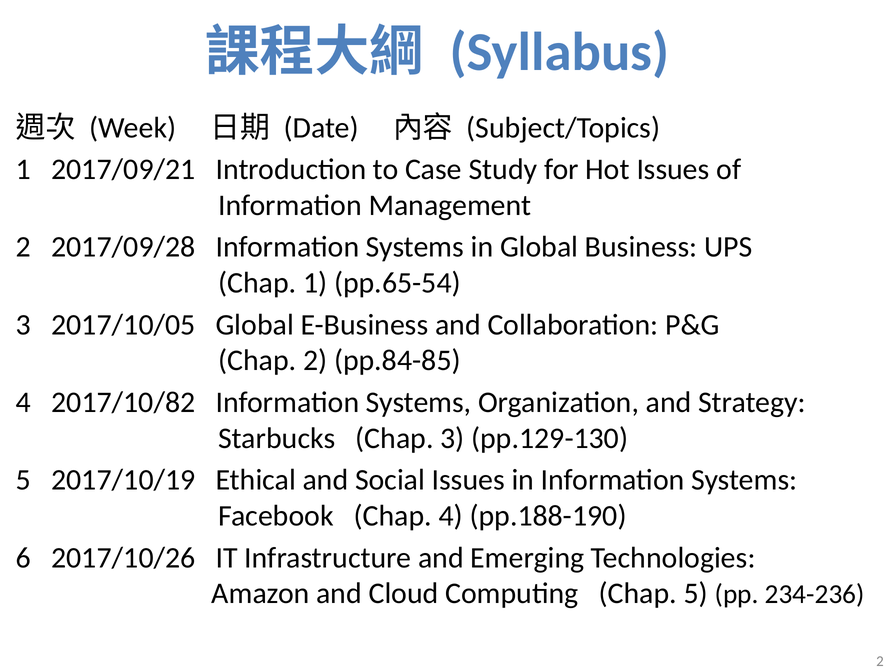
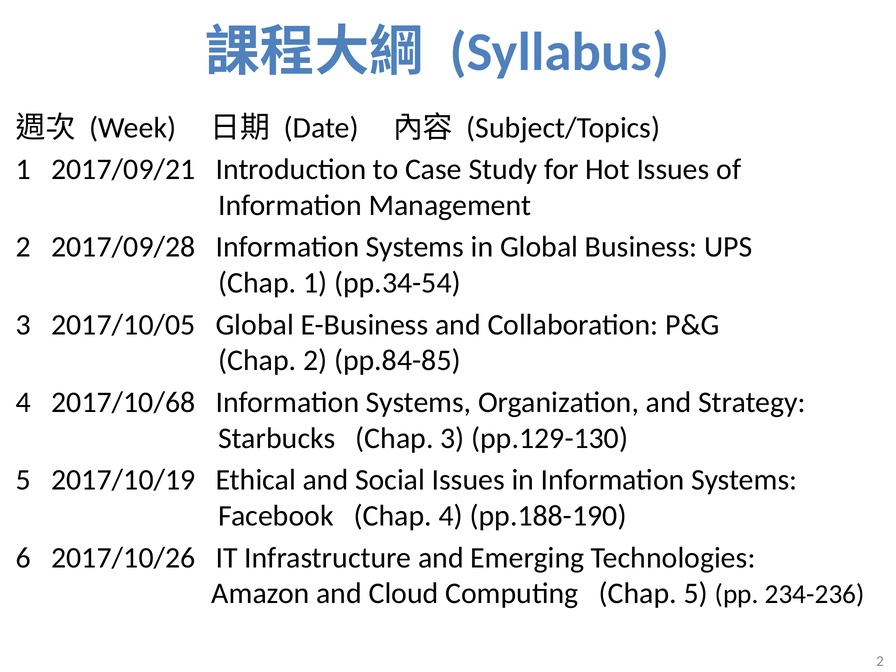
pp.65-54: pp.65-54 -> pp.34-54
2017/10/82: 2017/10/82 -> 2017/10/68
